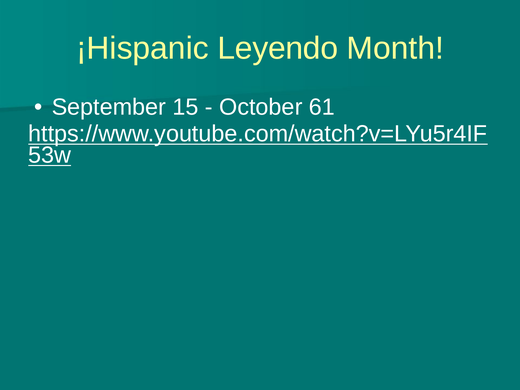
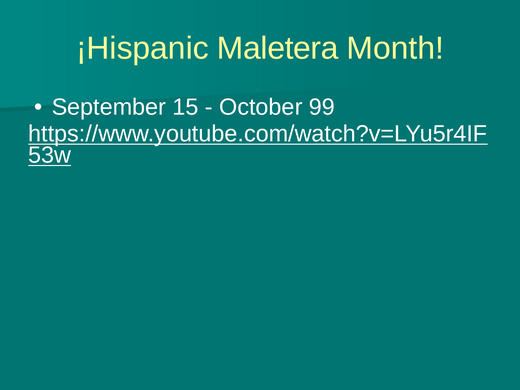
Leyendo: Leyendo -> Maletera
61: 61 -> 99
